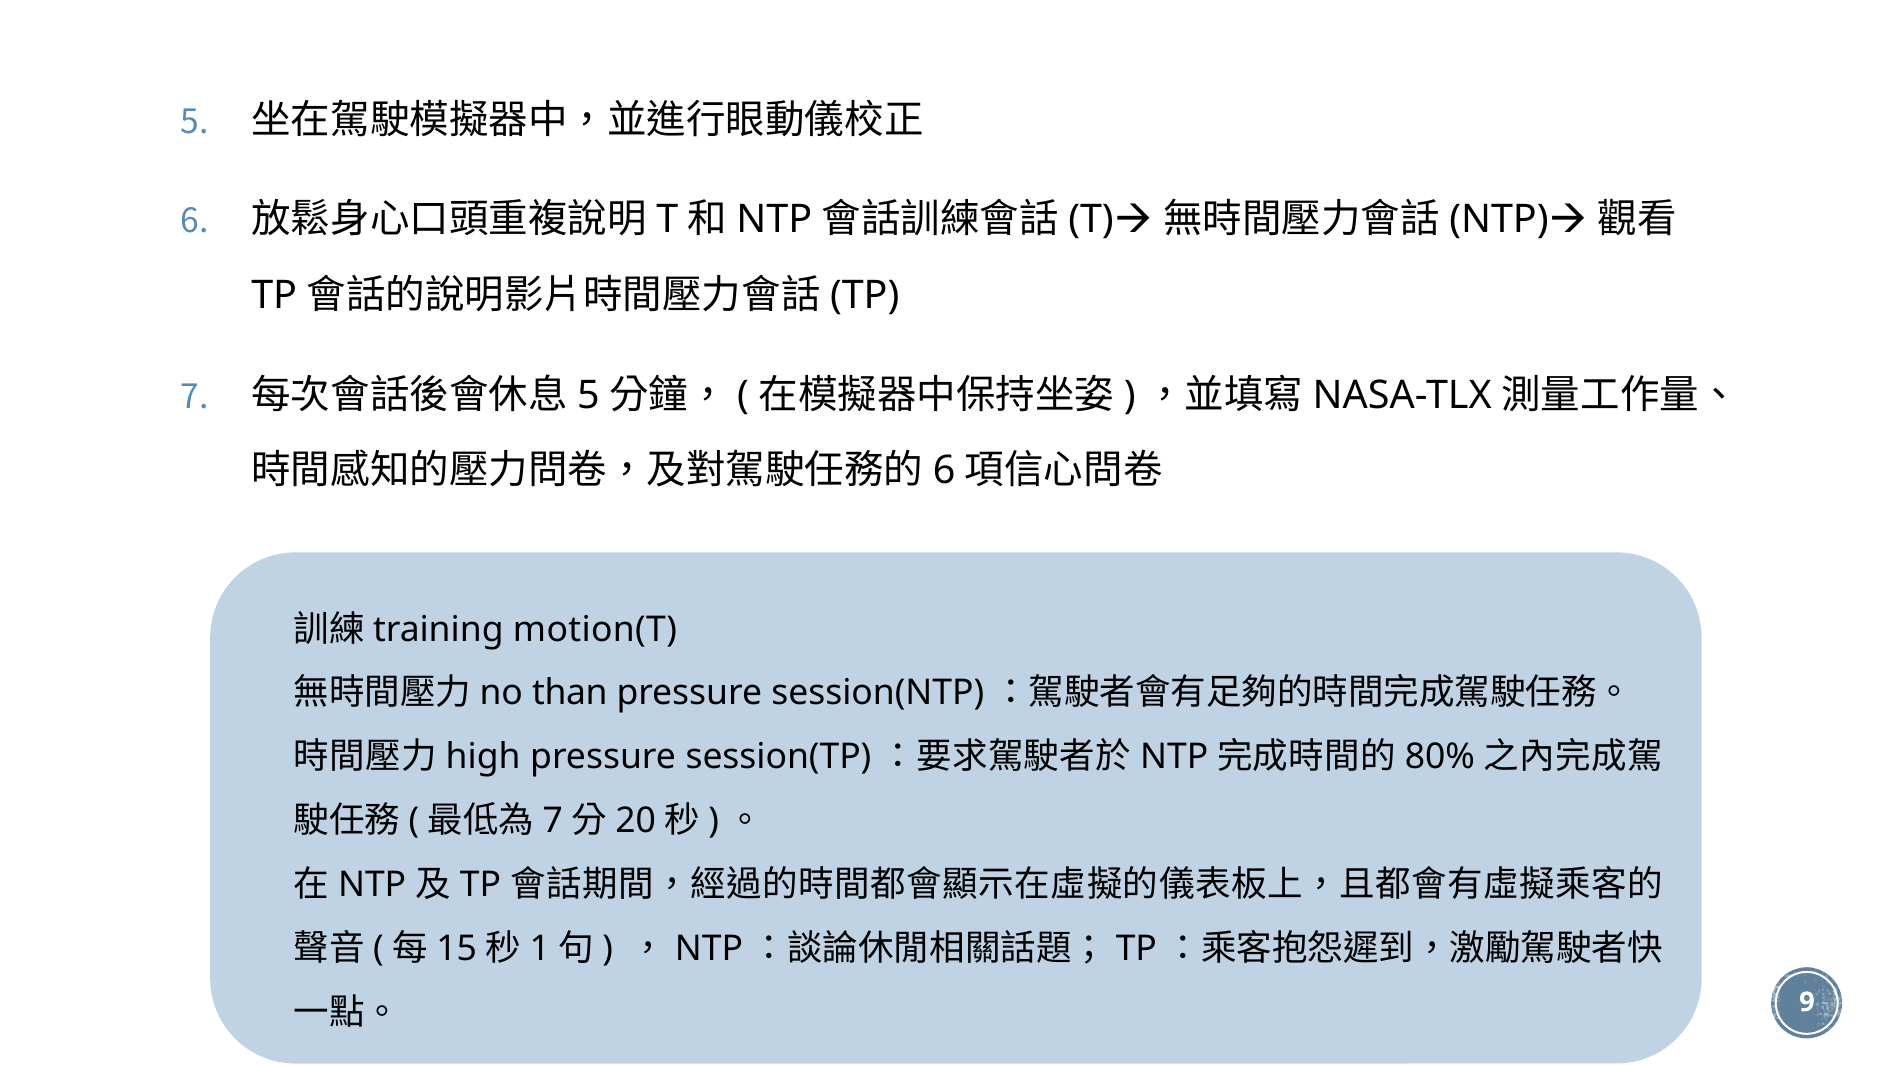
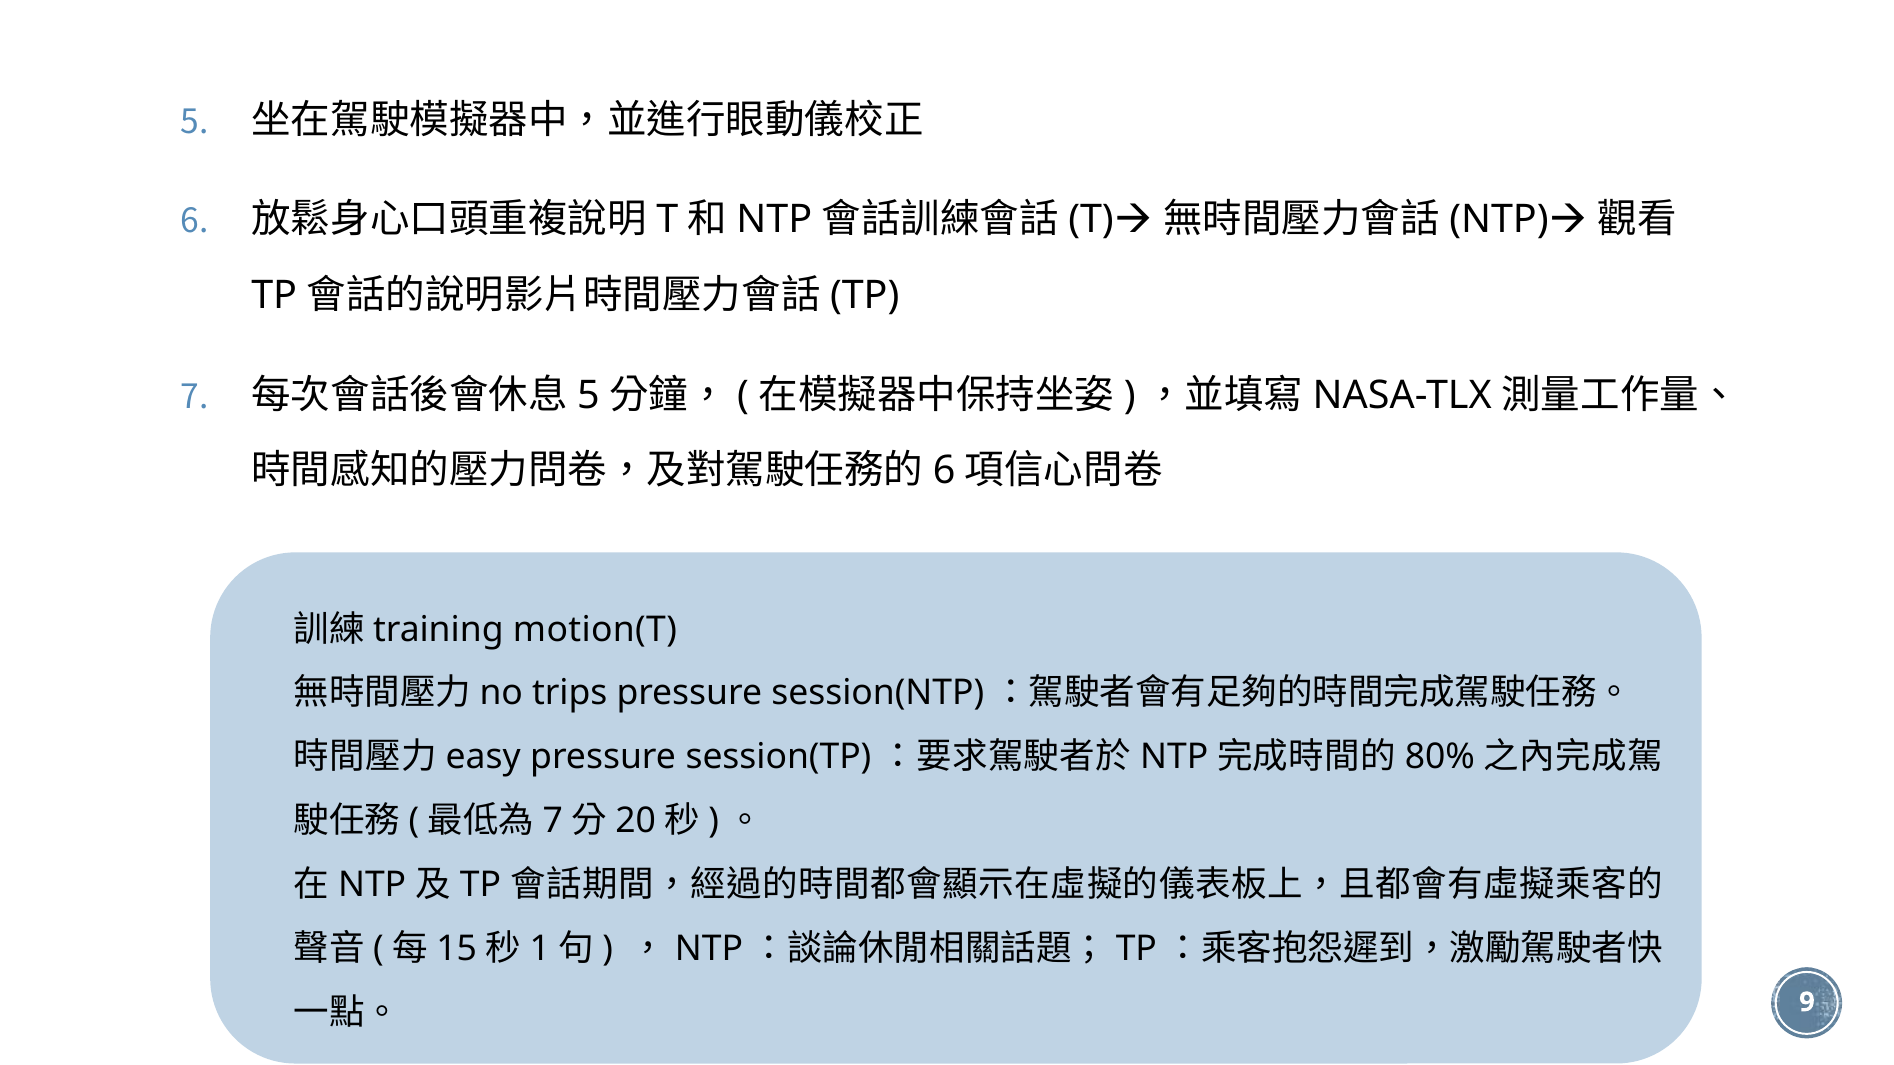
than: than -> trips
high: high -> easy
